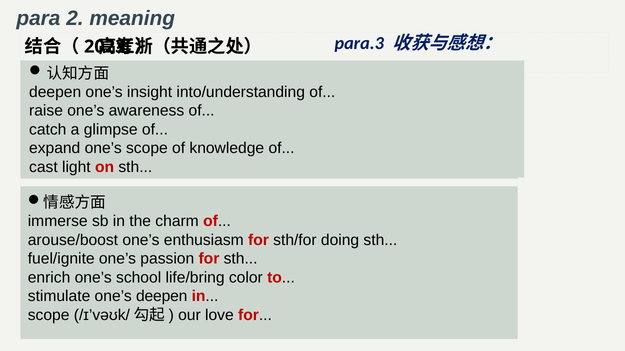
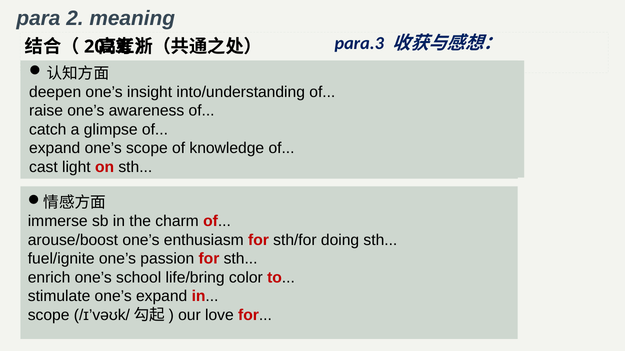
one’s deepen: deepen -> expand
